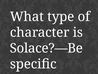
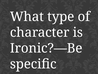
Solace?—Be: Solace?—Be -> Ironic?—Be
